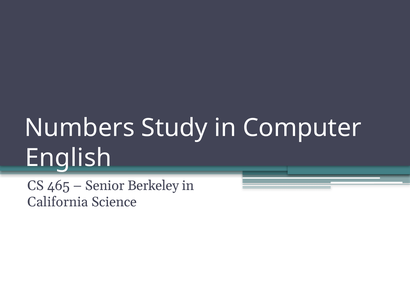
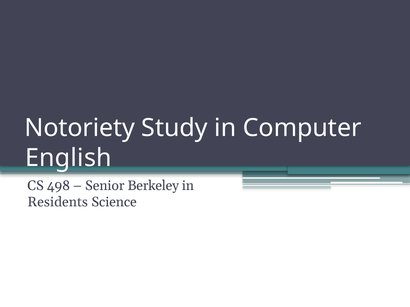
Numbers: Numbers -> Notoriety
465: 465 -> 498
California: California -> Residents
